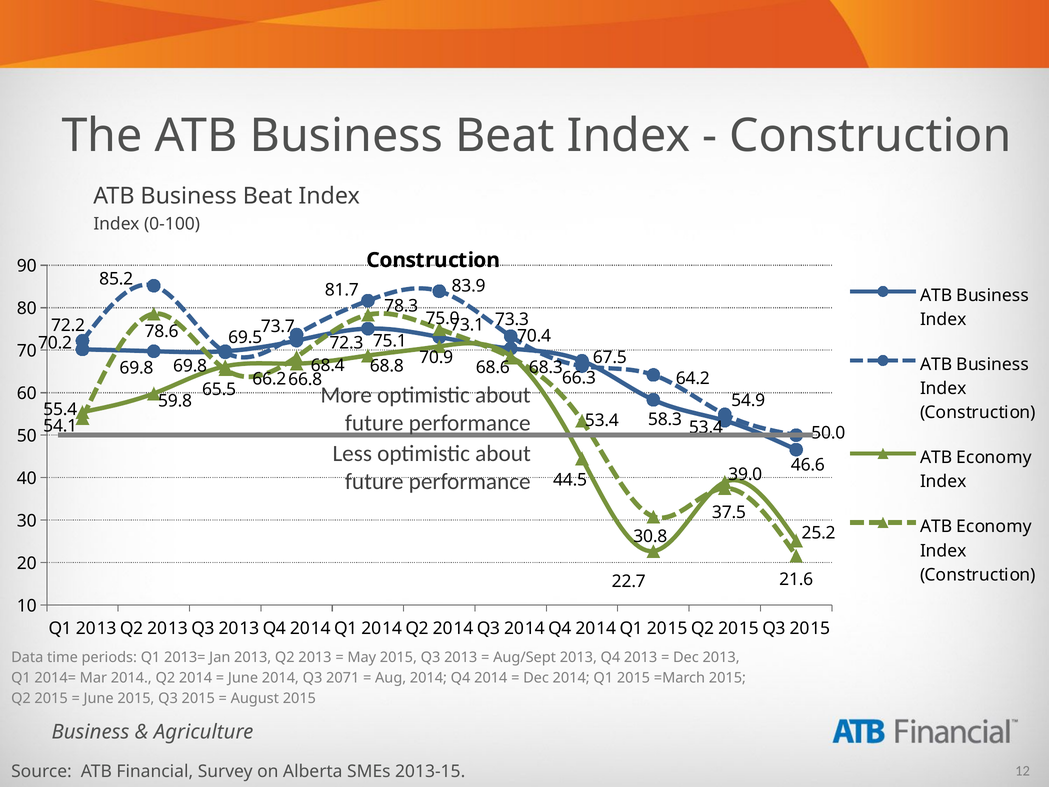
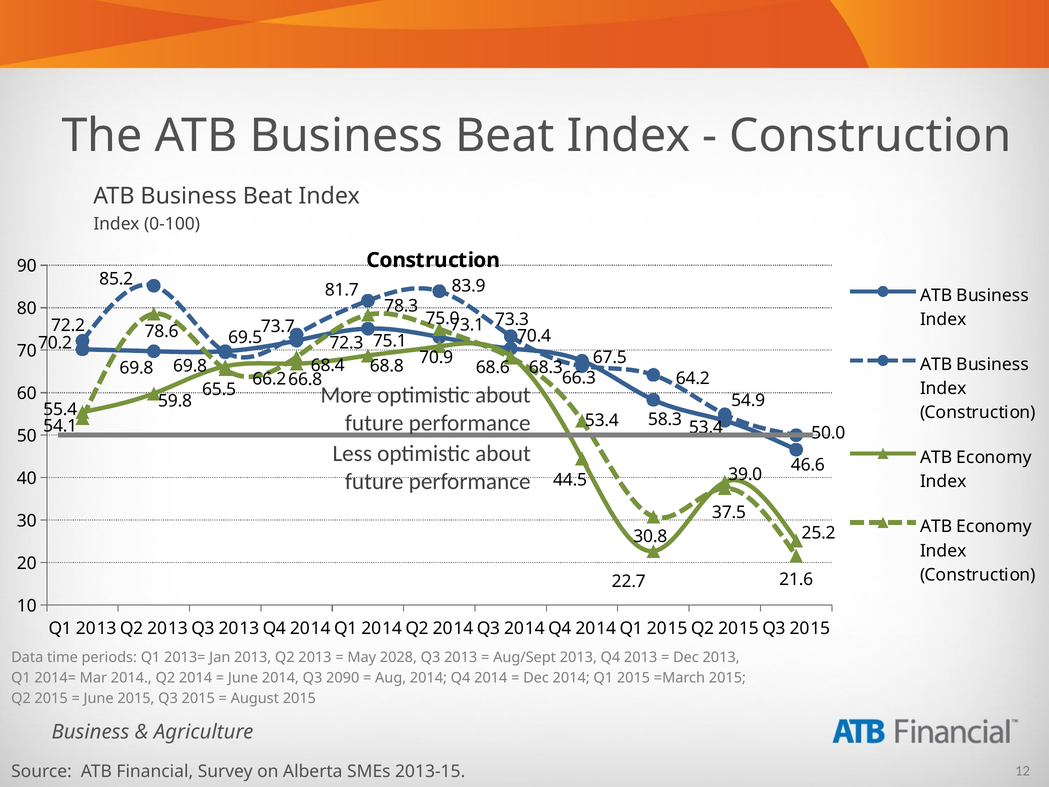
May 2015: 2015 -> 2028
2071: 2071 -> 2090
